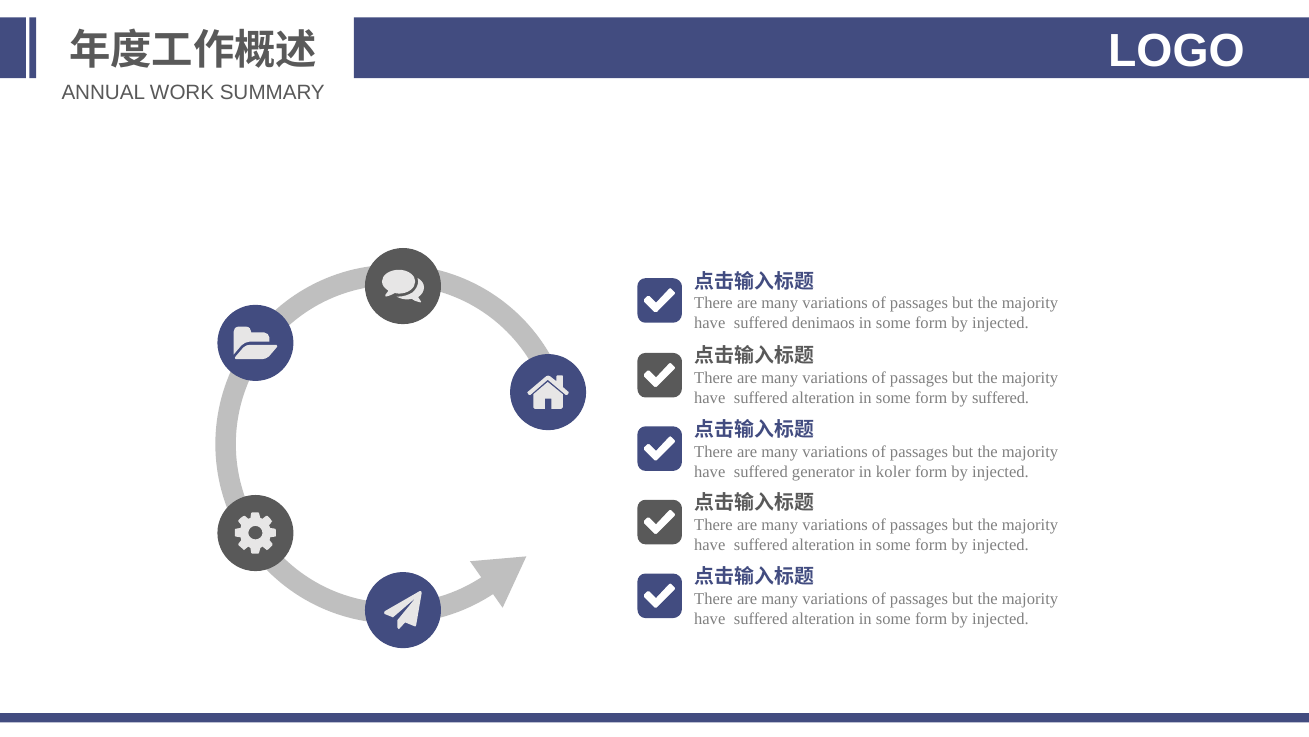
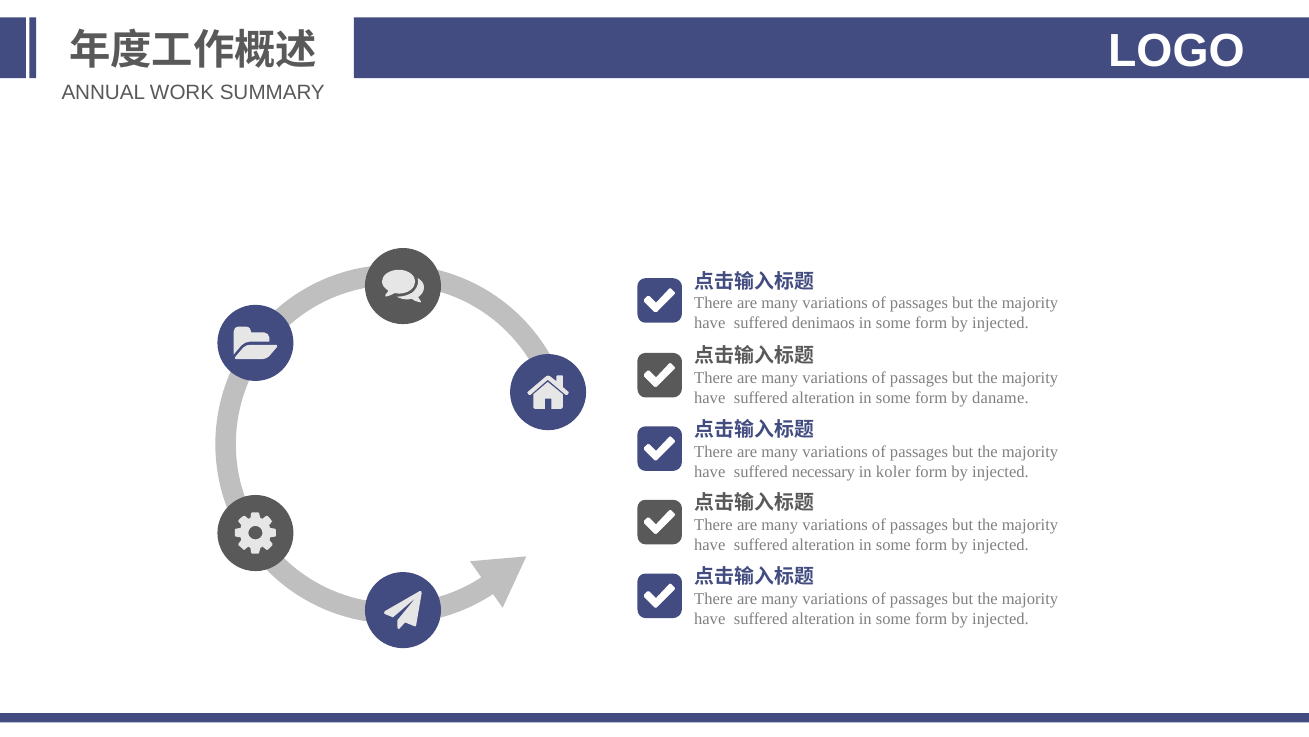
by suffered: suffered -> daname
generator: generator -> necessary
